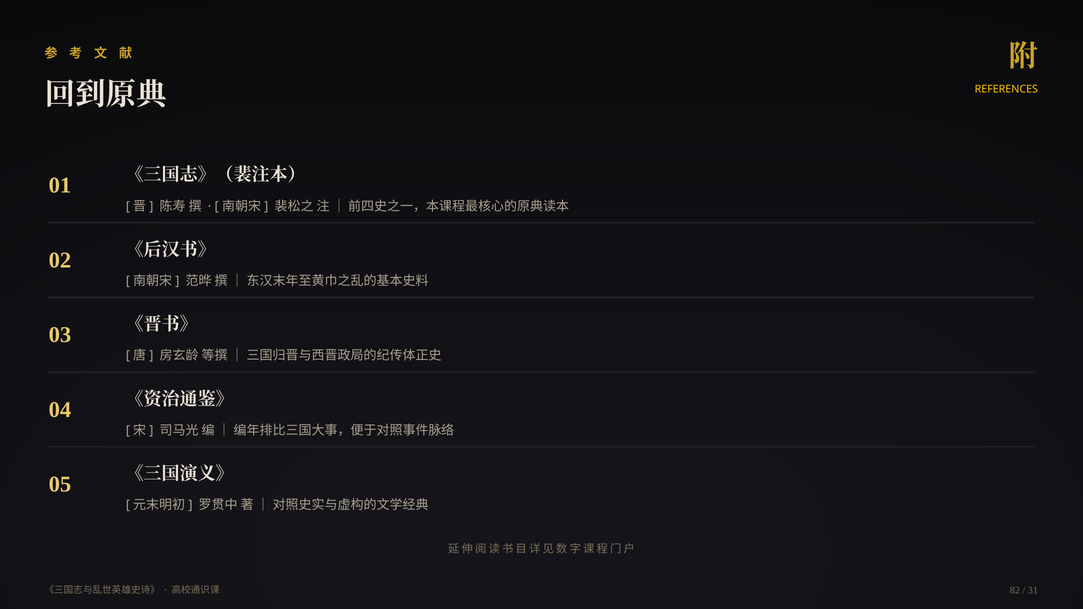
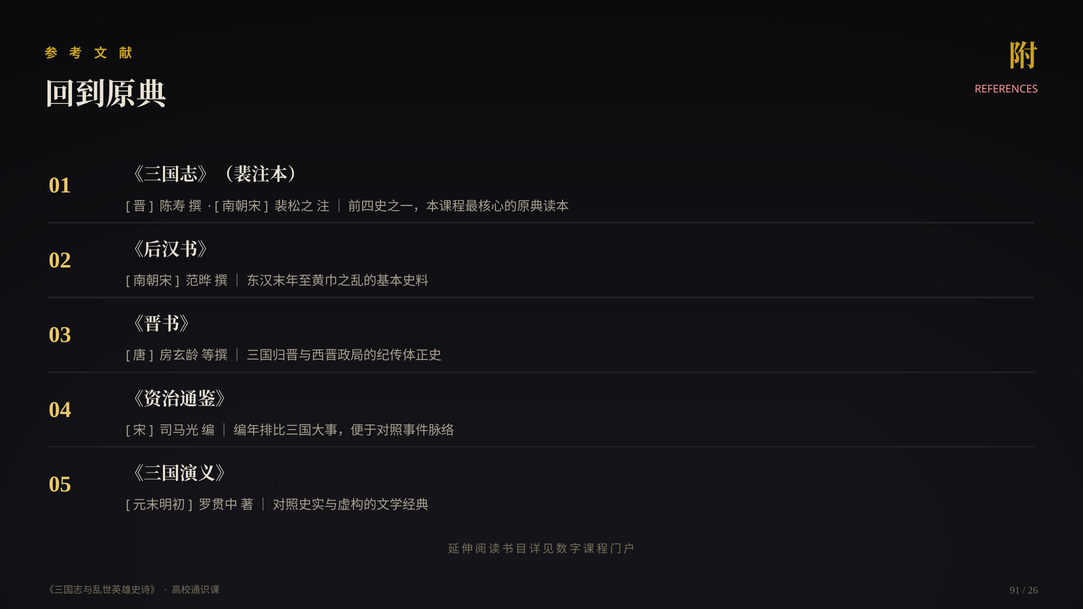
REFERENCES colour: yellow -> pink
82: 82 -> 91
31: 31 -> 26
